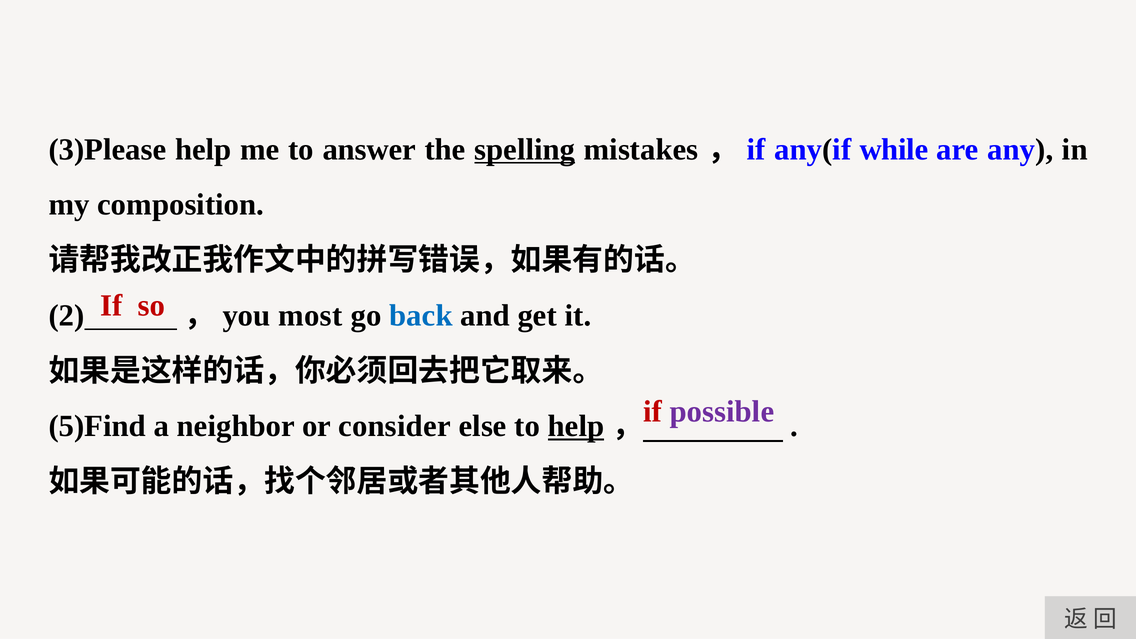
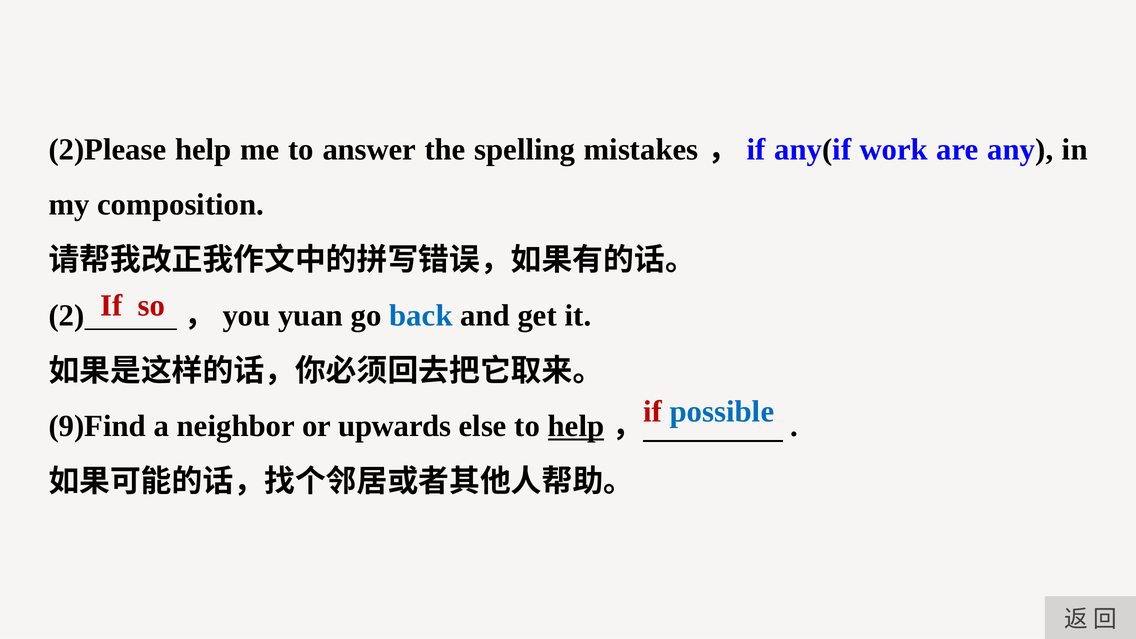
3)Please: 3)Please -> 2)Please
spelling underline: present -> none
while: while -> work
most: most -> yuan
possible colour: purple -> blue
5)Find: 5)Find -> 9)Find
consider: consider -> upwards
